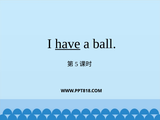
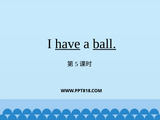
ball underline: none -> present
